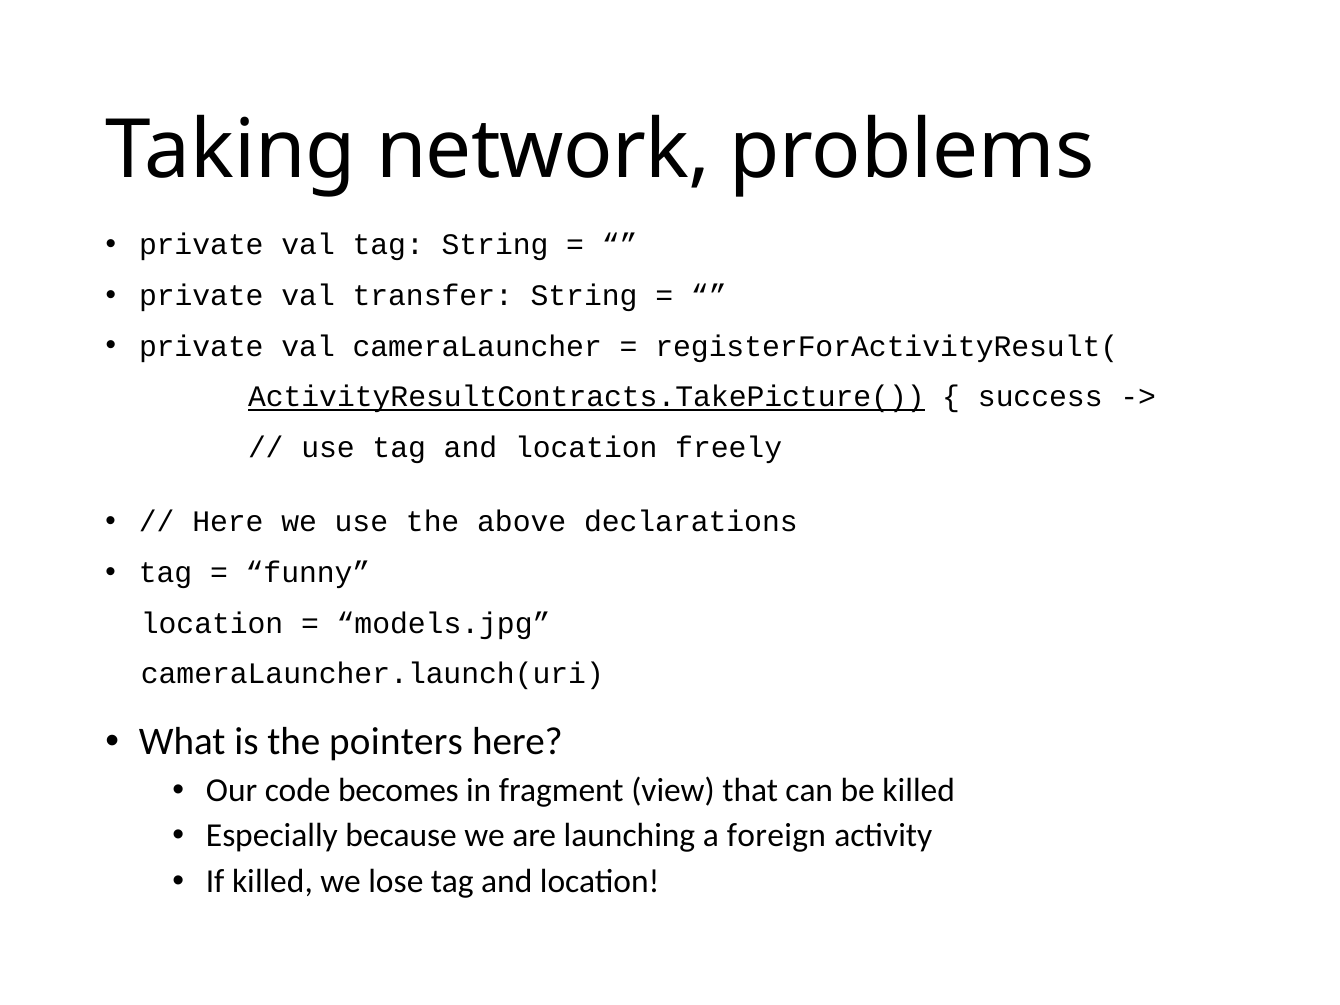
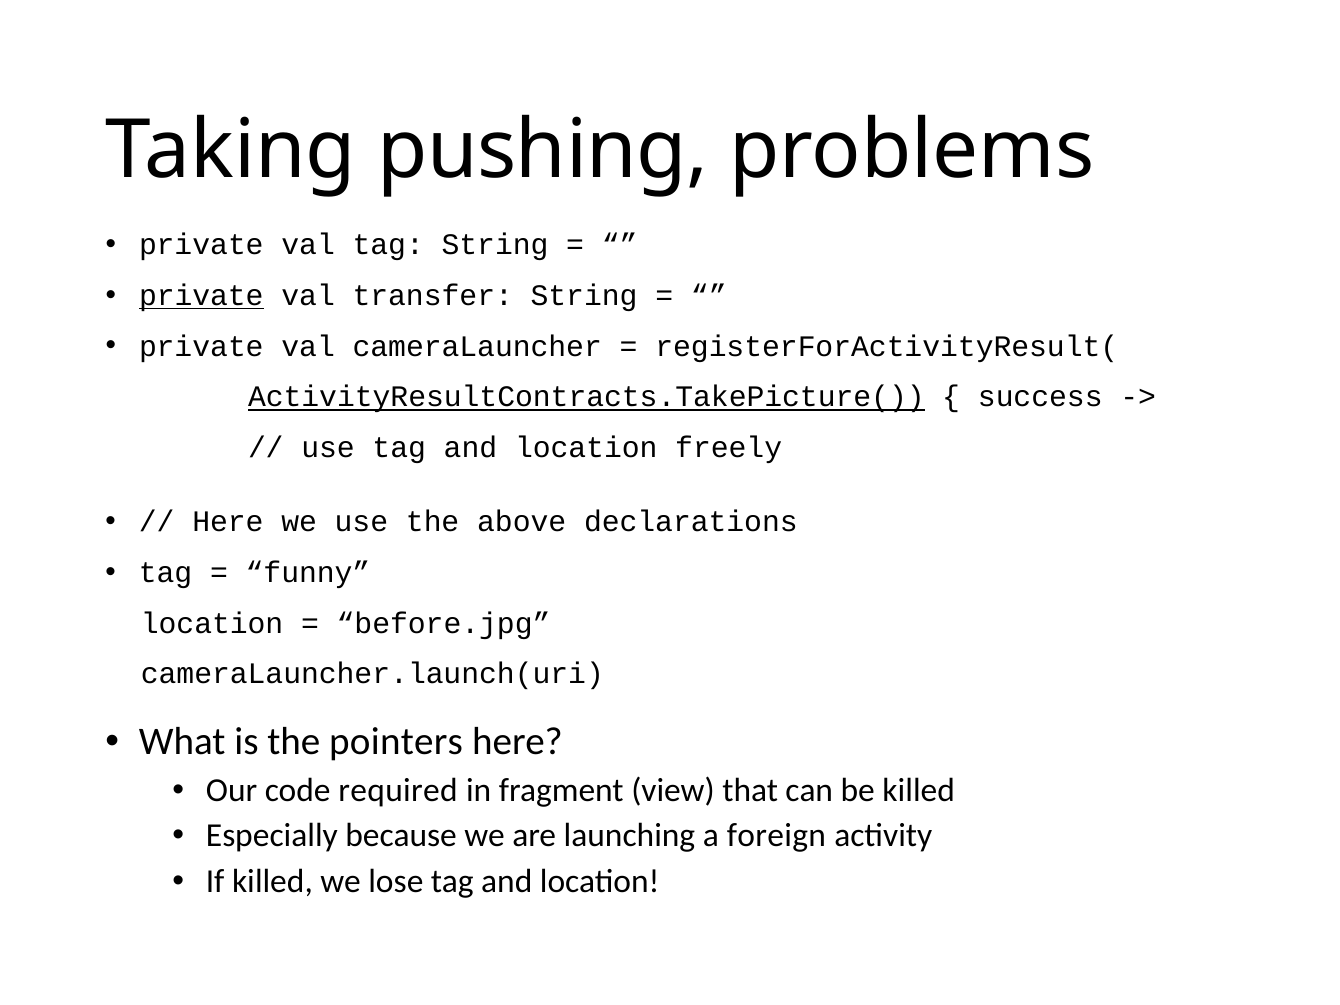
network: network -> pushing
private at (201, 296) underline: none -> present
models.jpg: models.jpg -> before.jpg
becomes: becomes -> required
